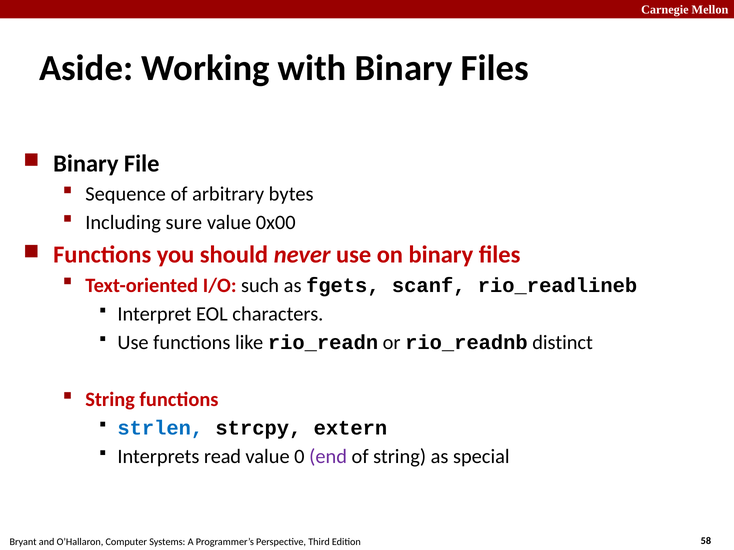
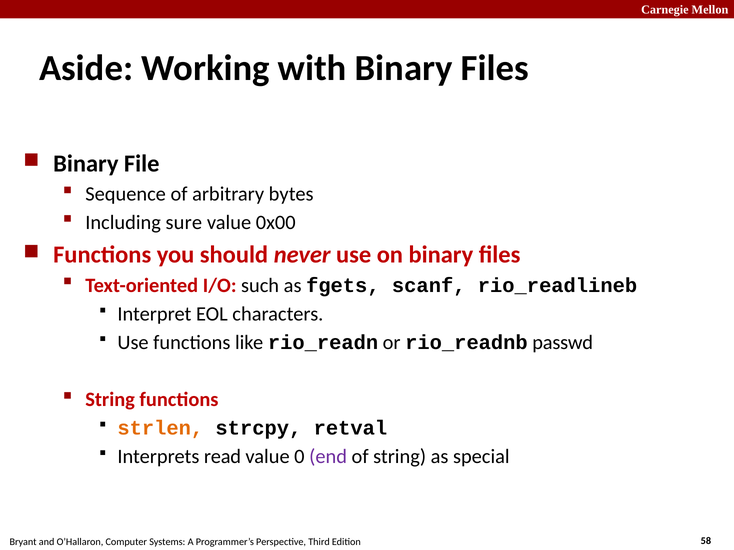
distinct: distinct -> passwd
strlen colour: blue -> orange
extern: extern -> retval
